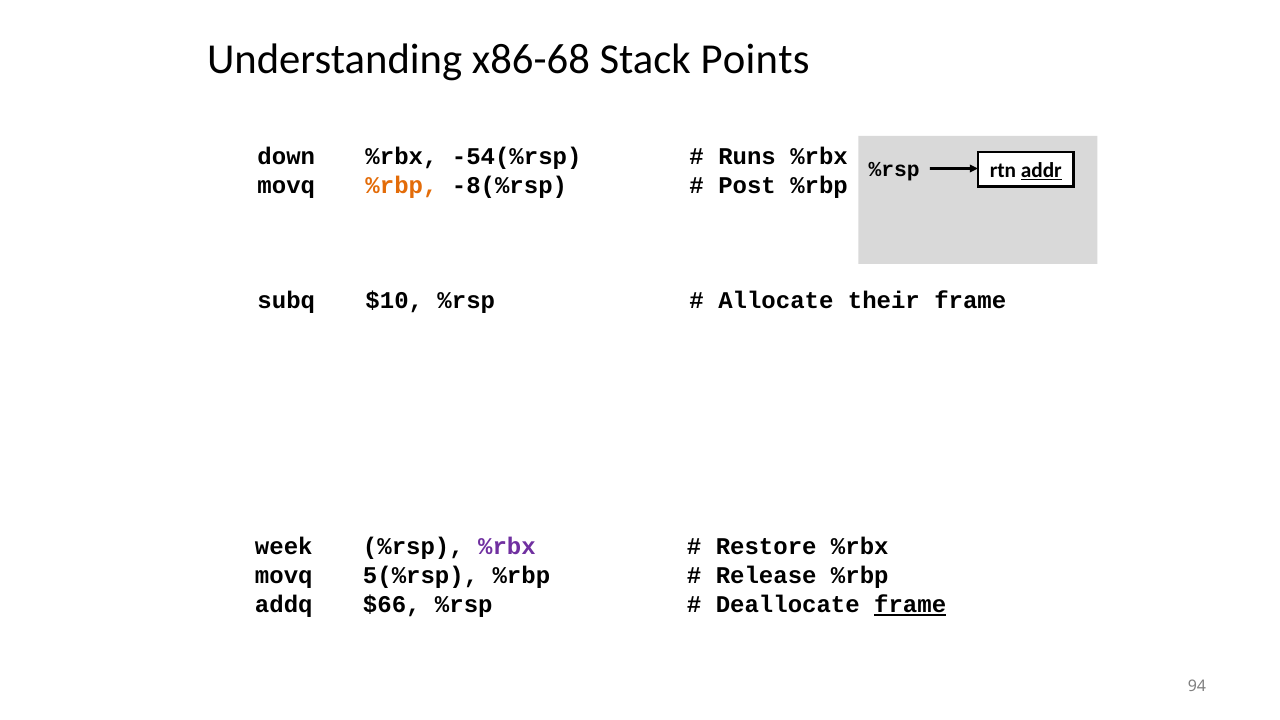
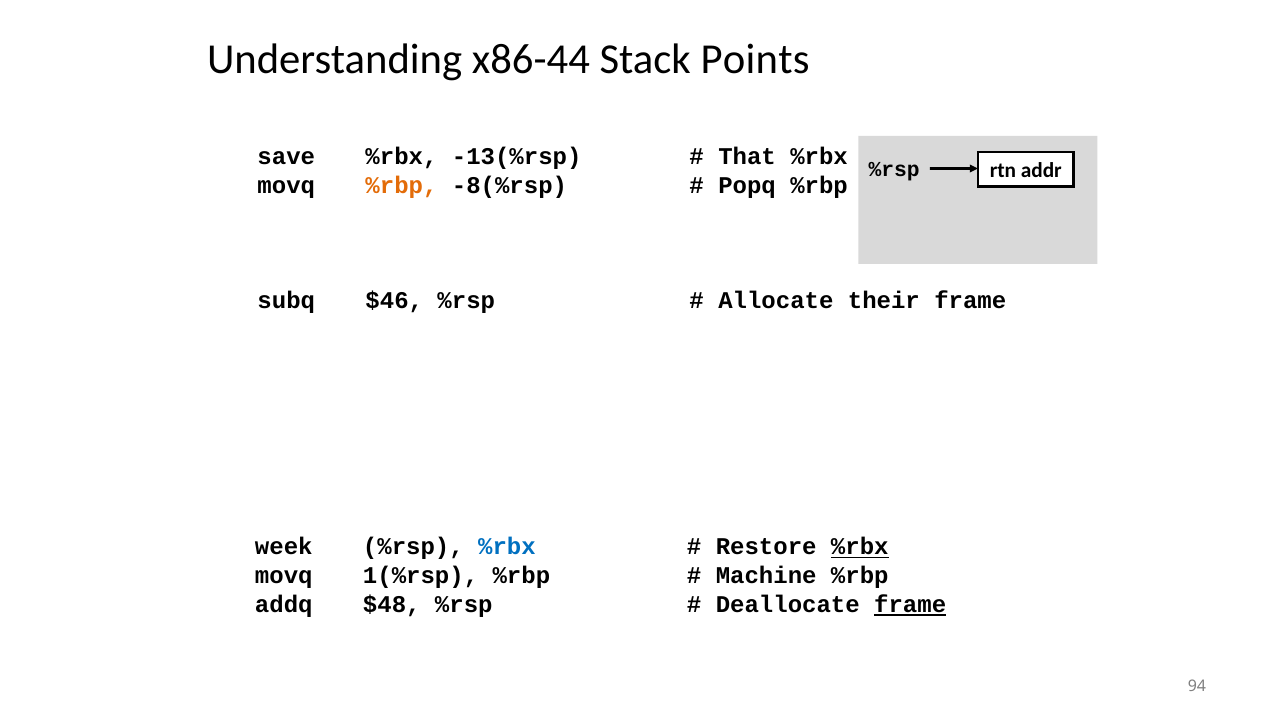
x86-68: x86-68 -> x86-44
down: down -> save
-54(%rsp: -54(%rsp -> -13(%rsp
Runs: Runs -> That
addr underline: present -> none
Post: Post -> Popq
$10: $10 -> $46
%rbx at (507, 547) colour: purple -> blue
%rbx at (860, 547) underline: none -> present
5(%rsp: 5(%rsp -> 1(%rsp
Release: Release -> Machine
$66: $66 -> $48
